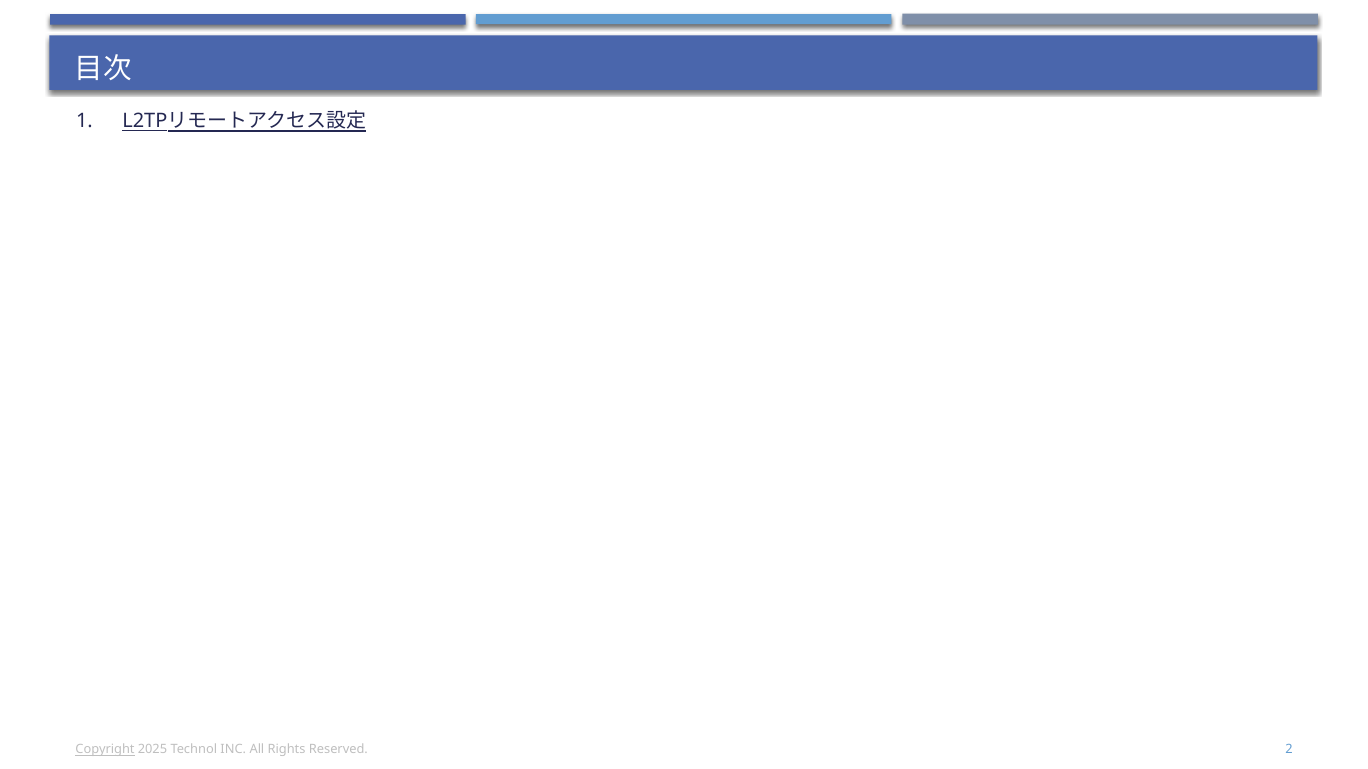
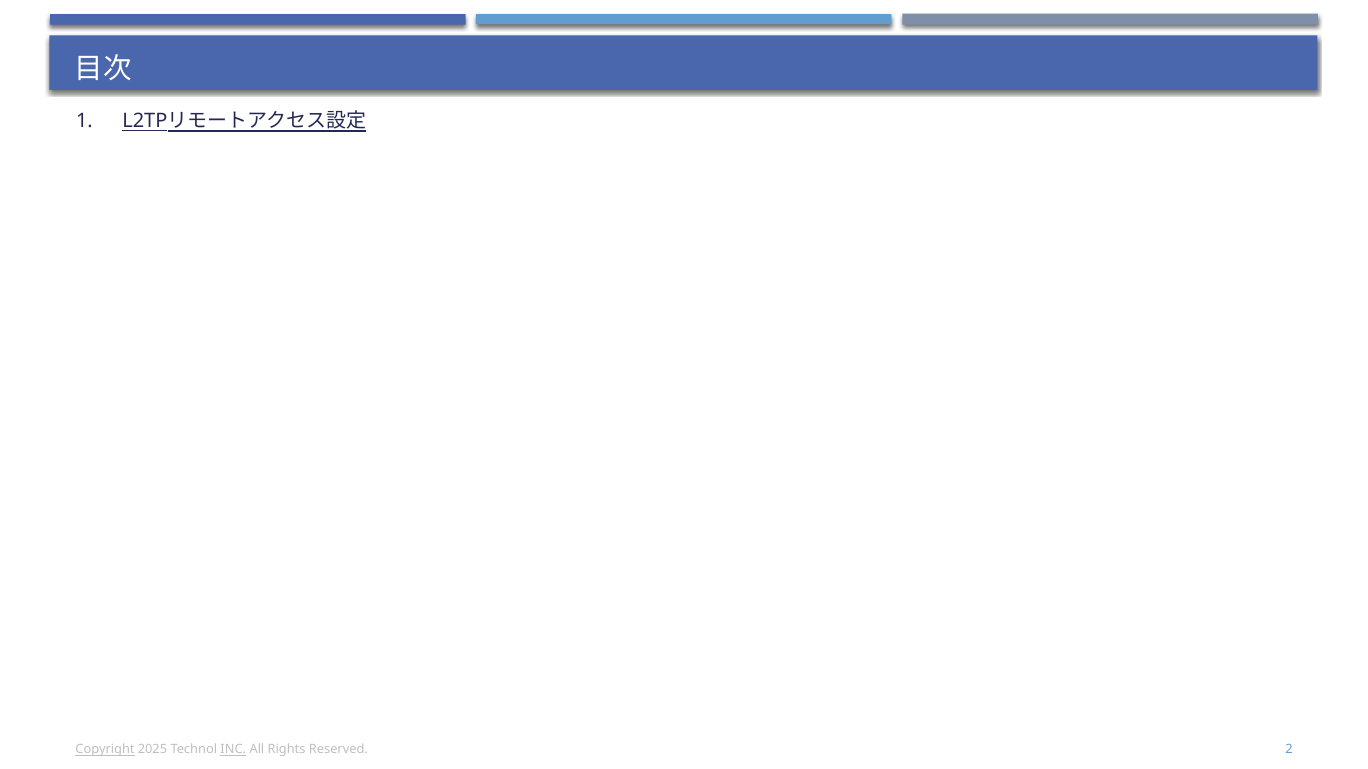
INC underline: none -> present
